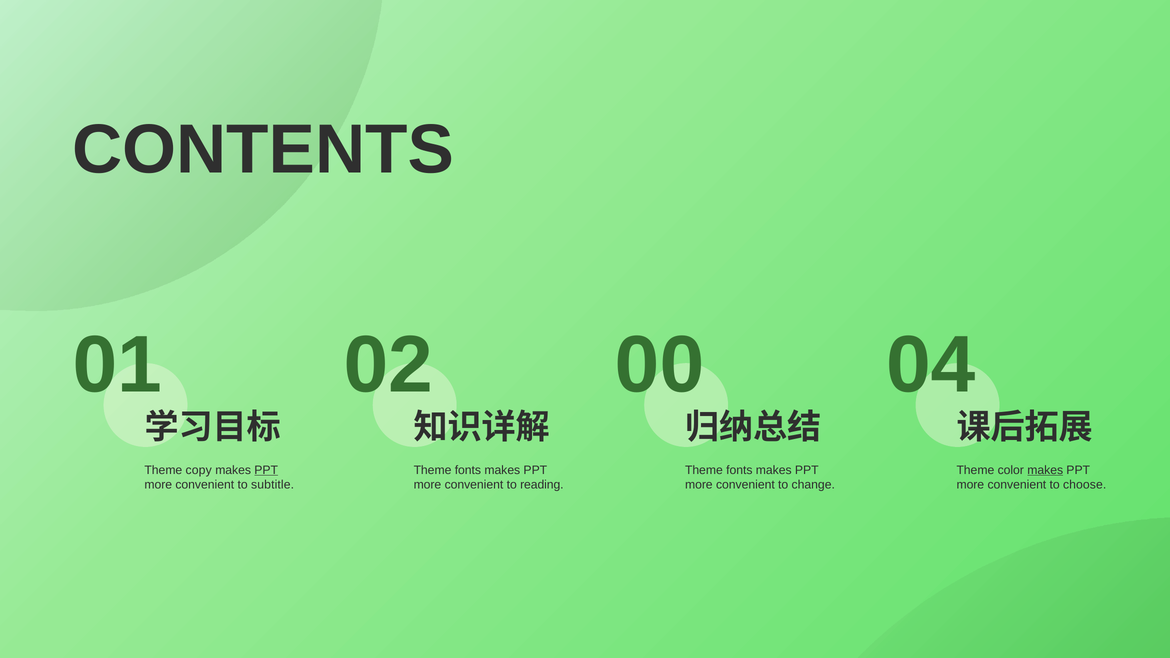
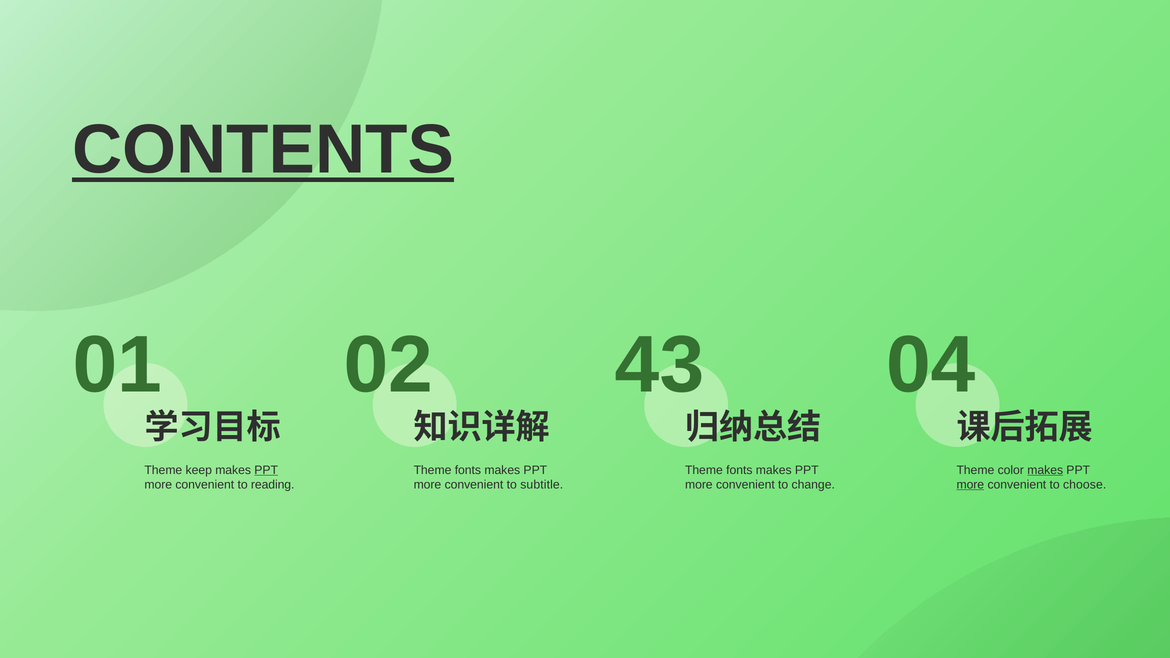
CONTENTS underline: none -> present
00: 00 -> 43
copy: copy -> keep
subtitle: subtitle -> reading
reading: reading -> subtitle
more at (970, 485) underline: none -> present
